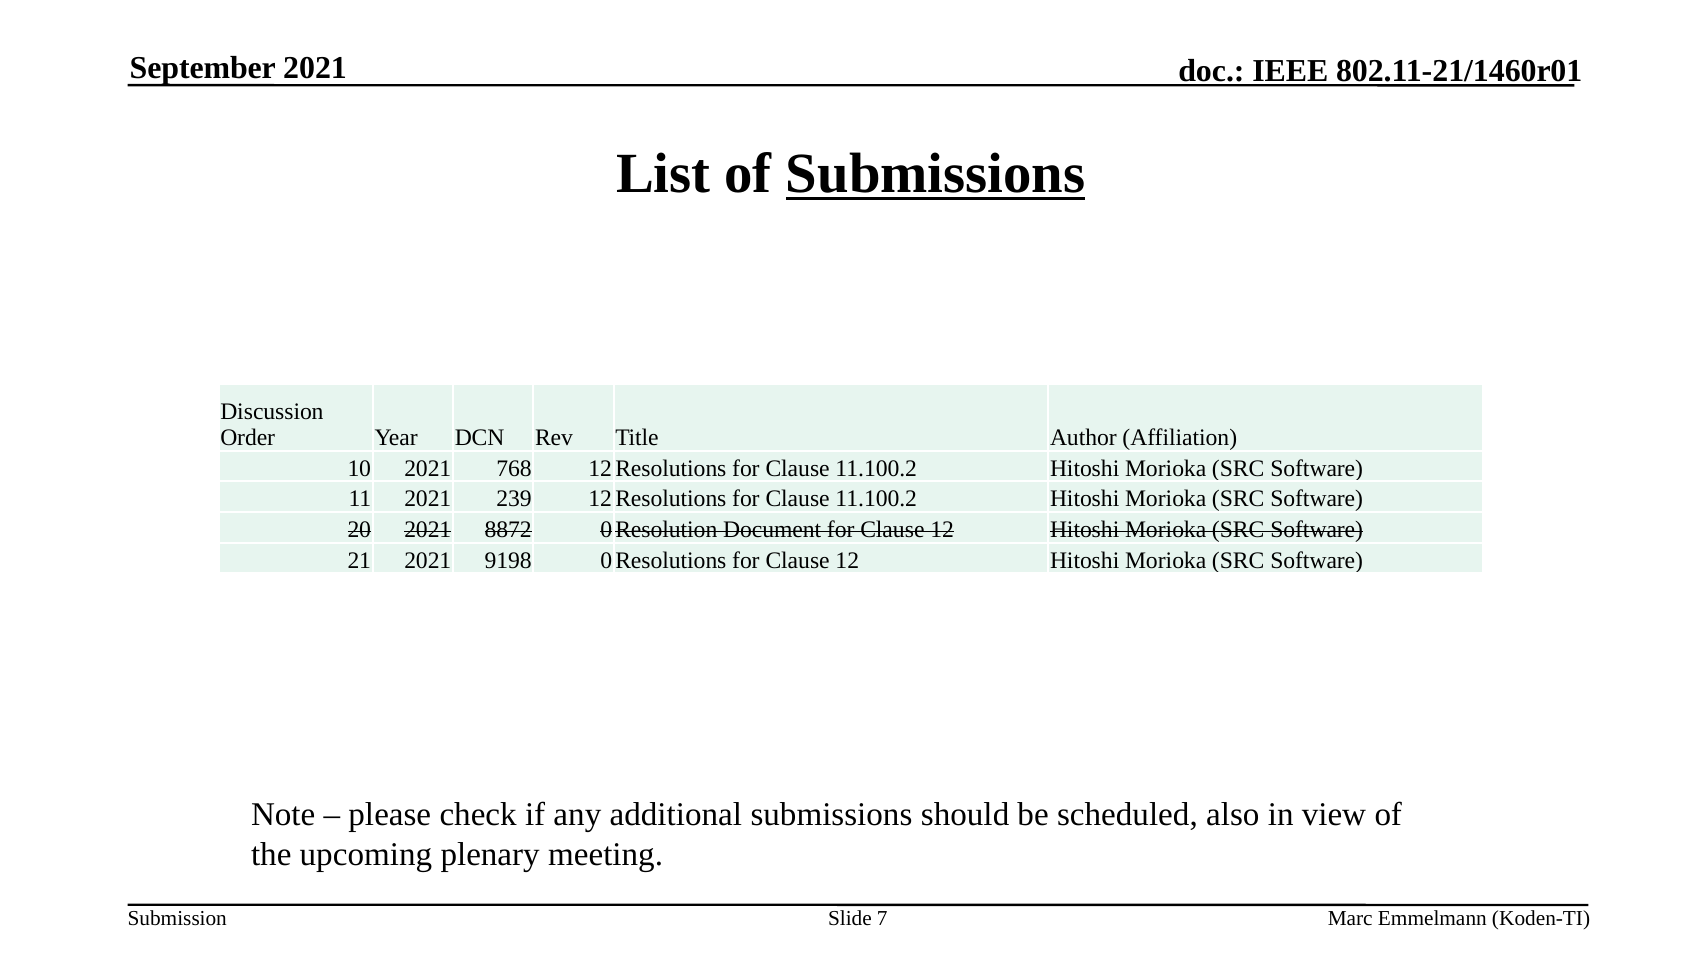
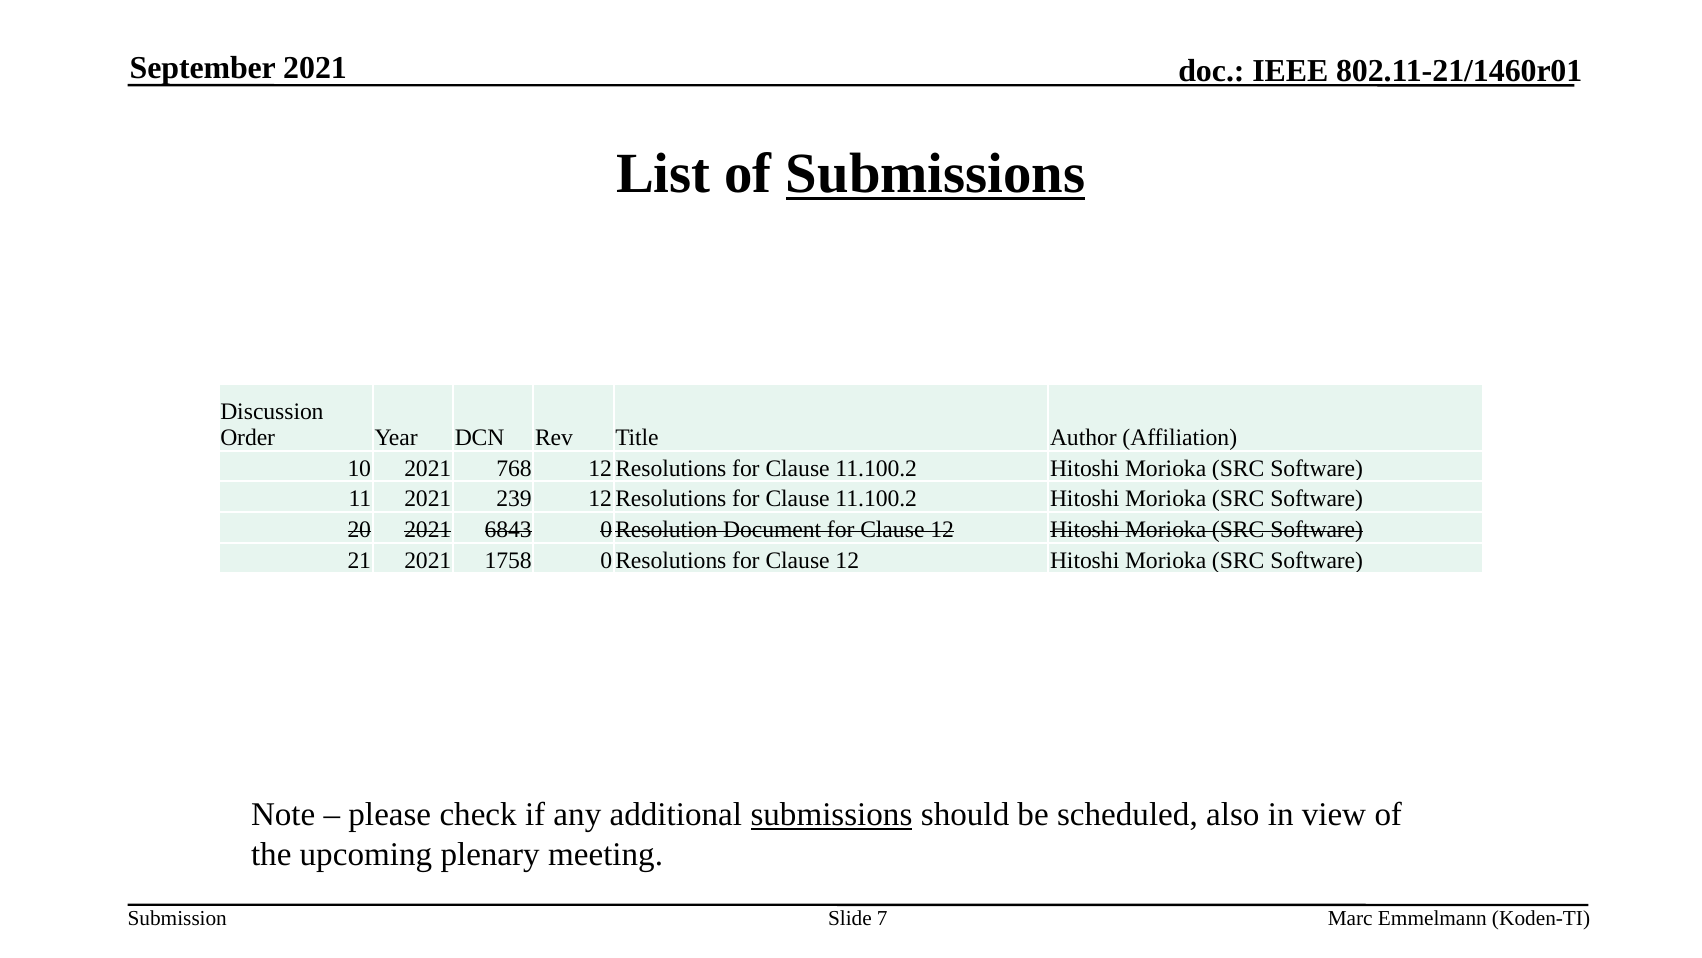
8872: 8872 -> 6843
9198: 9198 -> 1758
submissions at (831, 814) underline: none -> present
